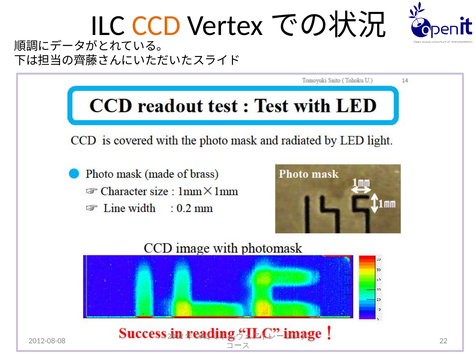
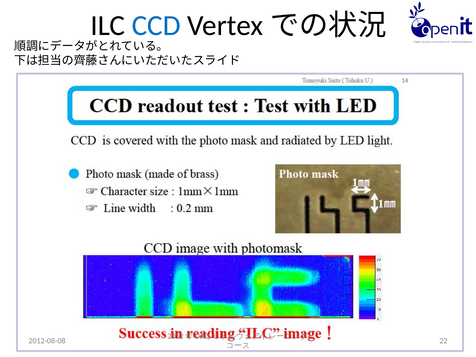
CCD colour: orange -> blue
